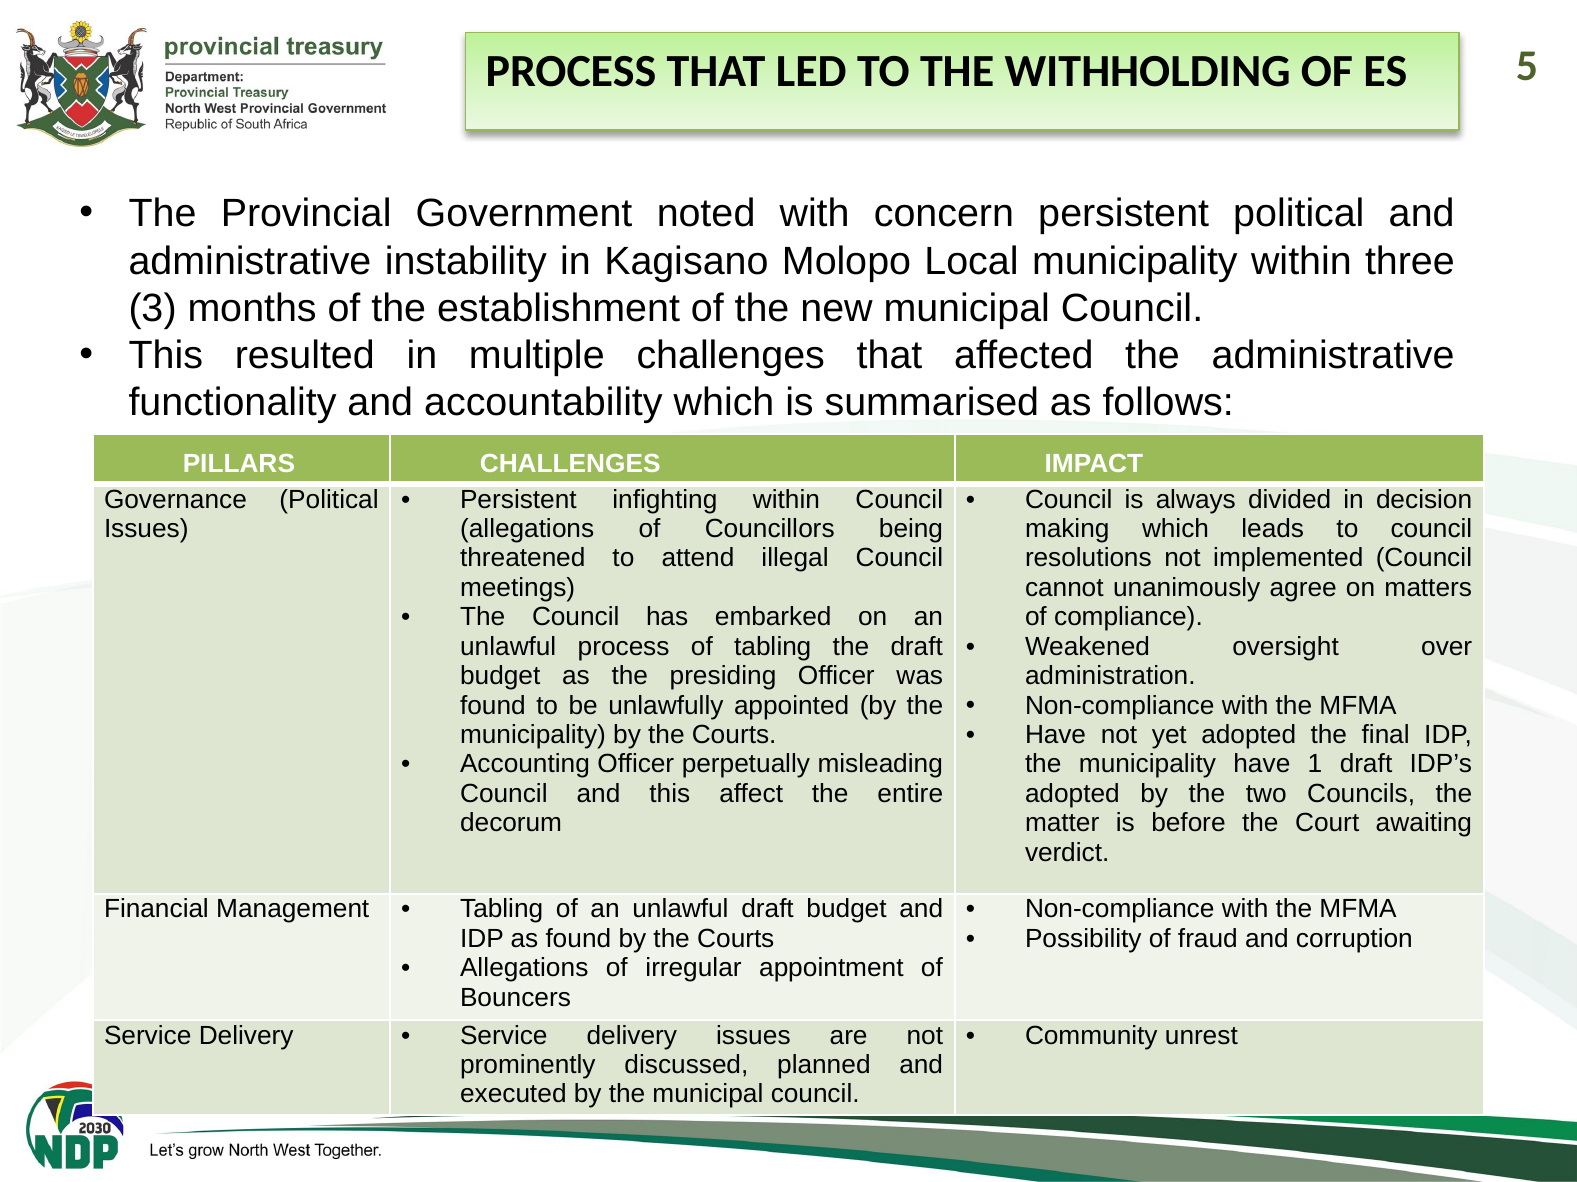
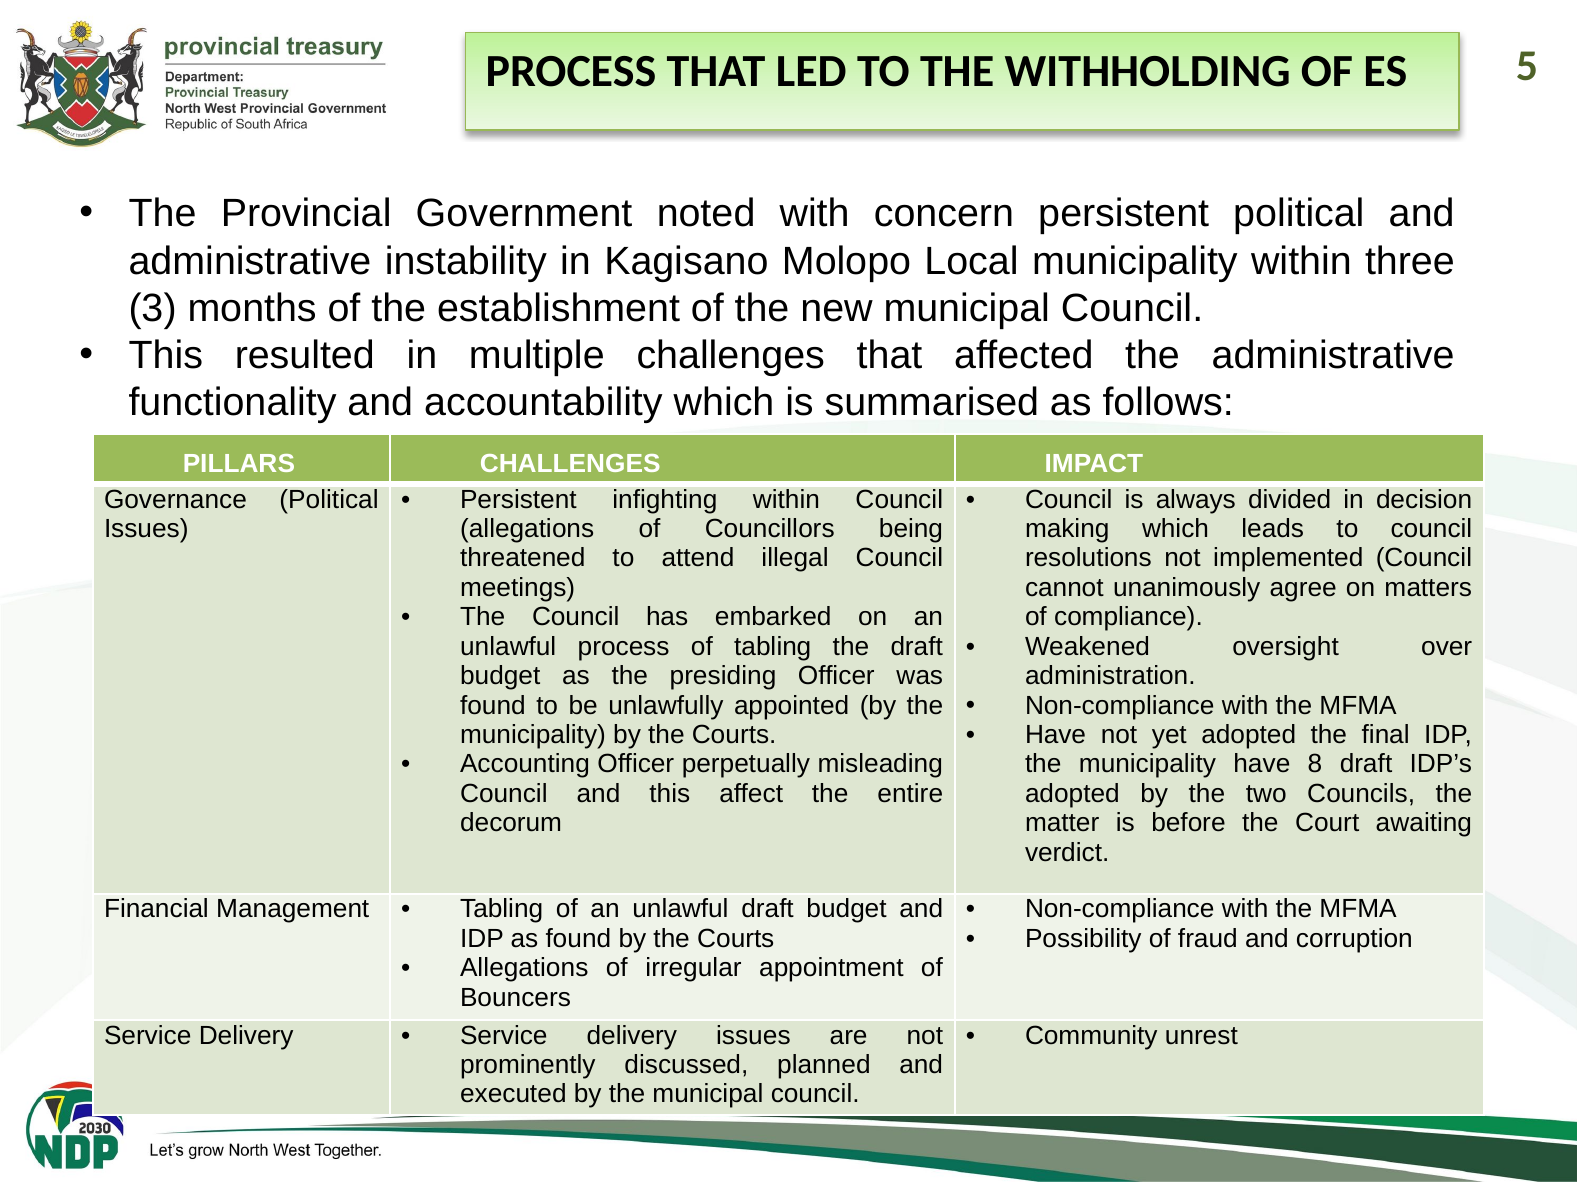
1: 1 -> 8
